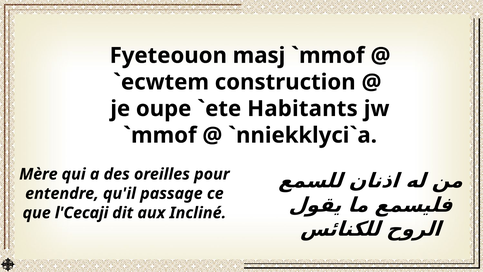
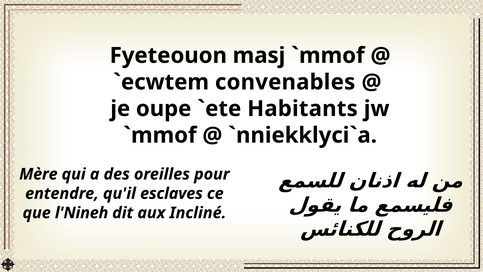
construction: construction -> convenables
passage: passage -> esclaves
l'Cecaji: l'Cecaji -> l'Nineh
